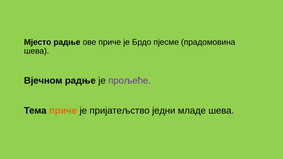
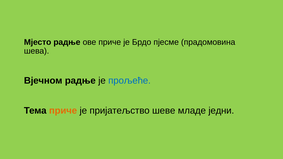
прољеће colour: purple -> blue
једни: једни -> шеве
младе шева: шева -> једни
